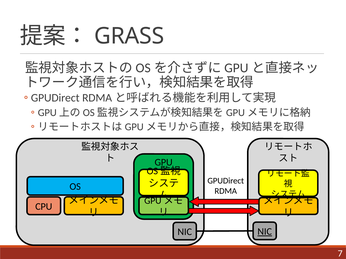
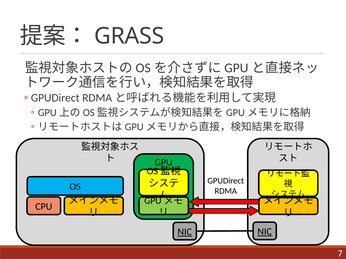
NIC at (185, 232) underline: none -> present
